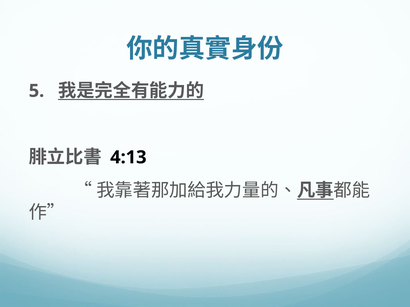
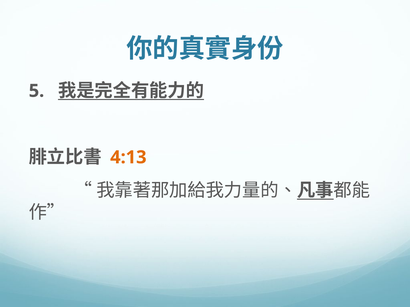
4:13 colour: black -> orange
